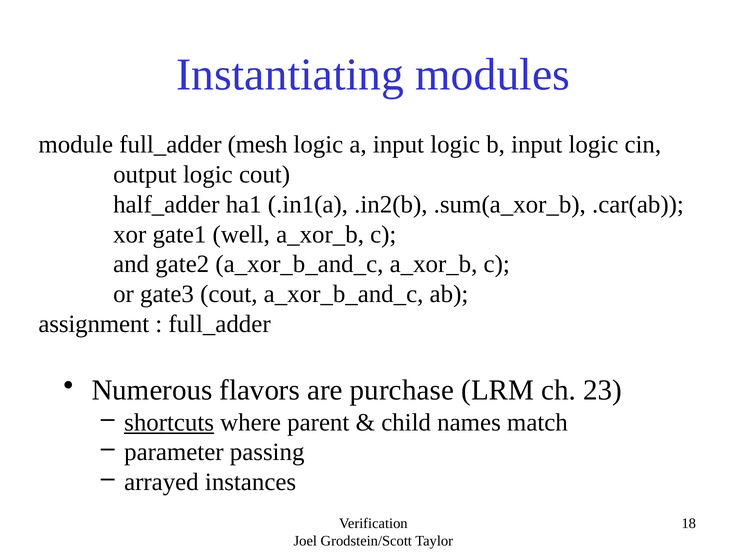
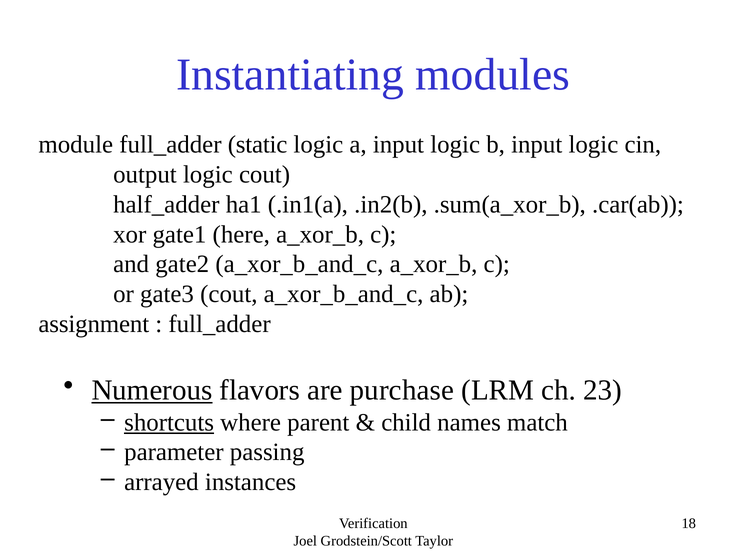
mesh: mesh -> static
well: well -> here
Numerous underline: none -> present
